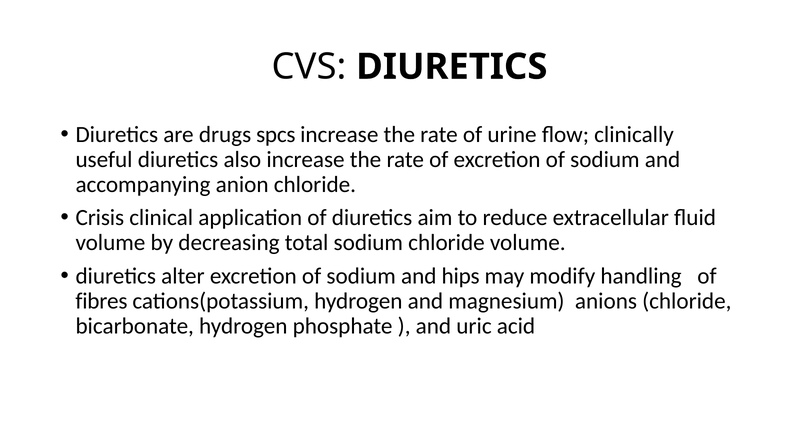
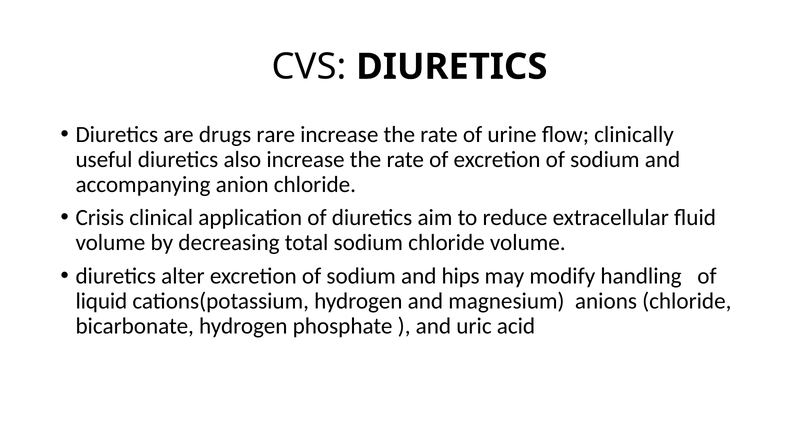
spcs: spcs -> rare
fibres: fibres -> liquid
